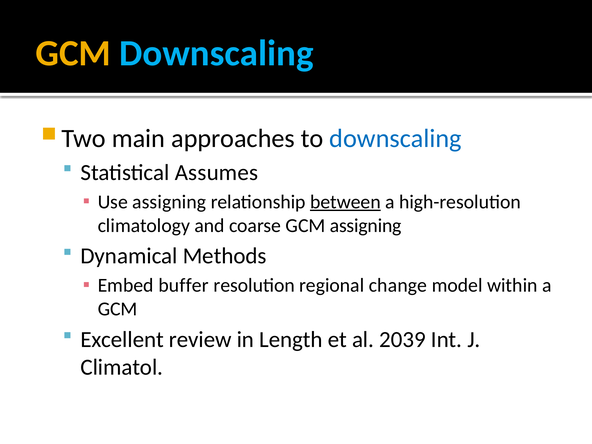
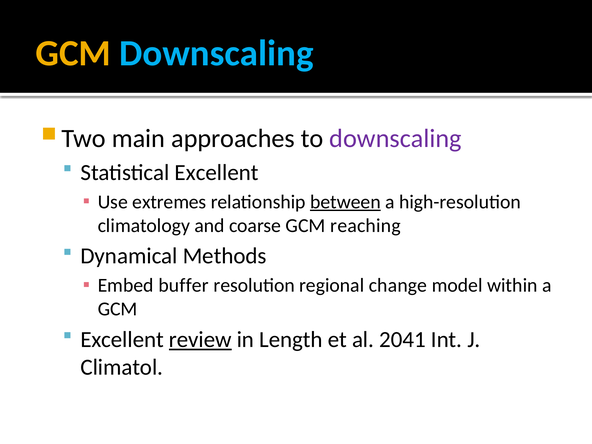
downscaling at (395, 138) colour: blue -> purple
Statistical Assumes: Assumes -> Excellent
Use assigning: assigning -> extremes
GCM assigning: assigning -> reaching
review underline: none -> present
2039: 2039 -> 2041
